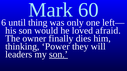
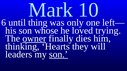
60: 60 -> 10
would: would -> whose
afraid: afraid -> trying
owner underline: none -> present
Power: Power -> Hearts
